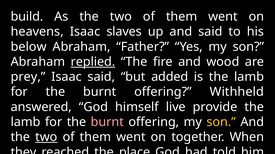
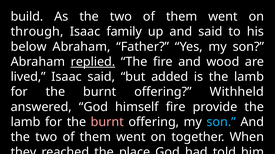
heavens: heavens -> through
slaves: slaves -> family
prey: prey -> lived
himself live: live -> fire
son at (221, 123) colour: yellow -> light blue
two at (46, 138) underline: present -> none
